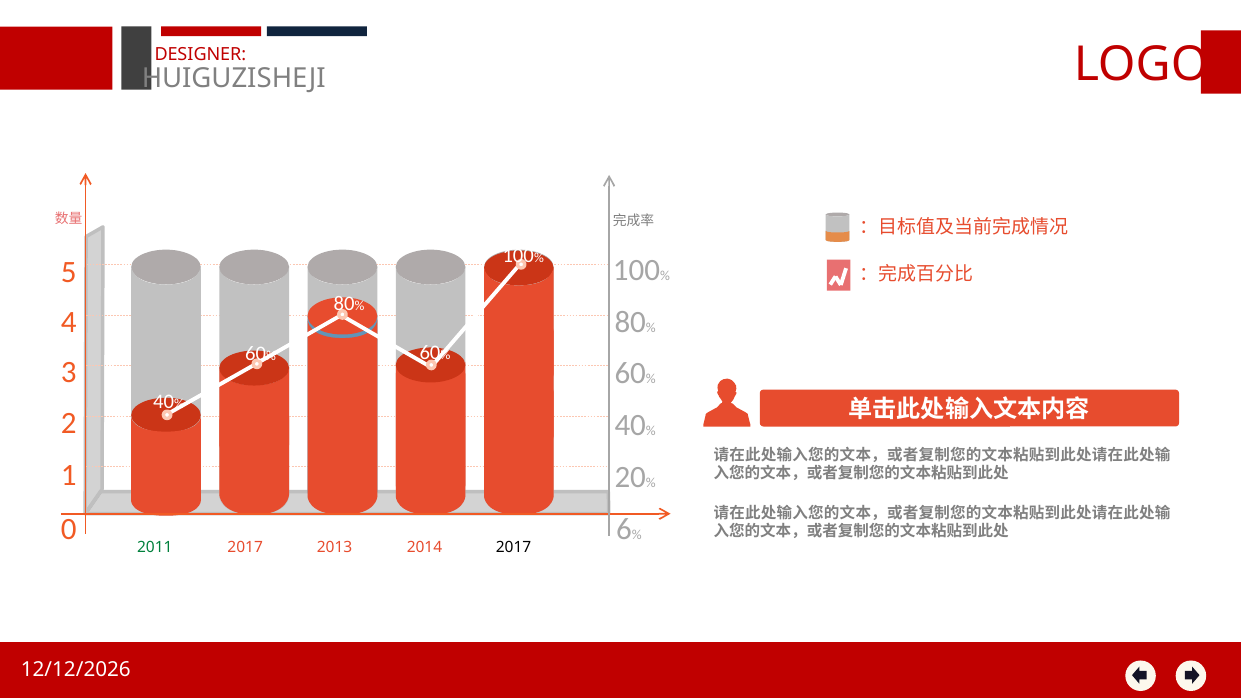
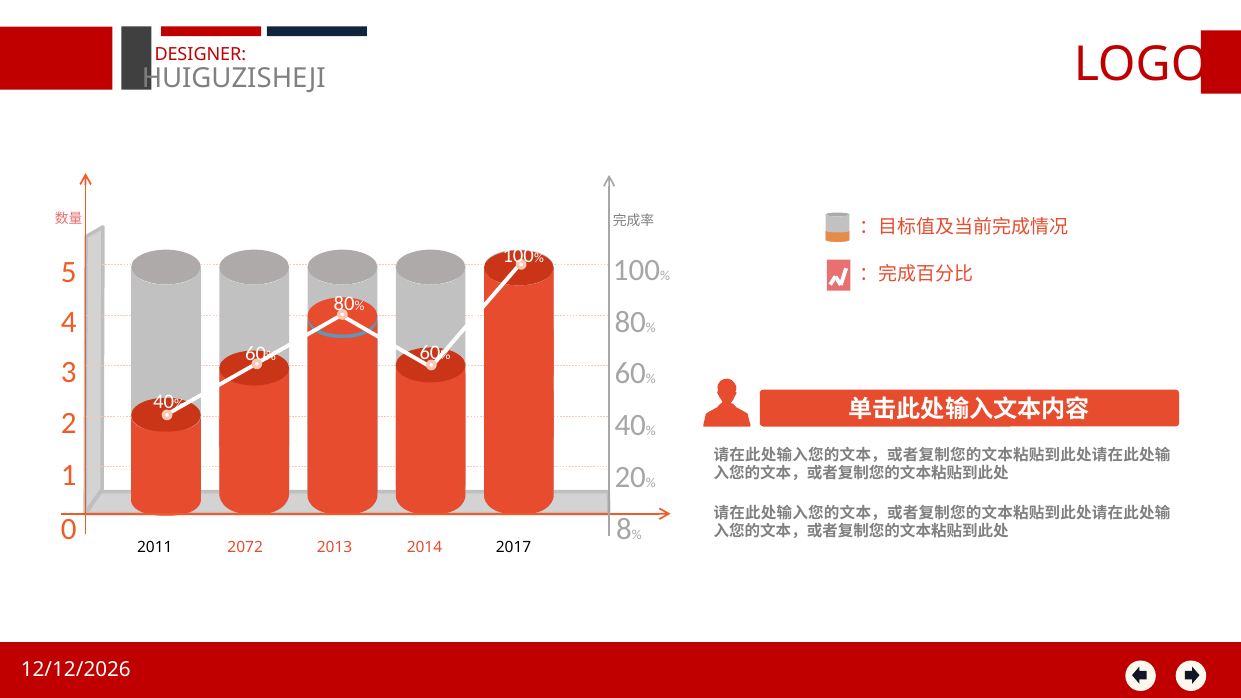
6: 6 -> 8
2011 colour: green -> black
2017 at (245, 547): 2017 -> 2072
